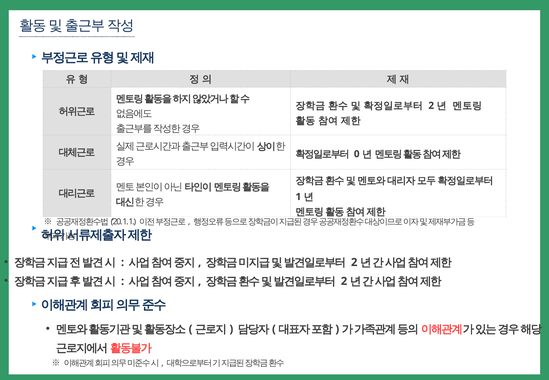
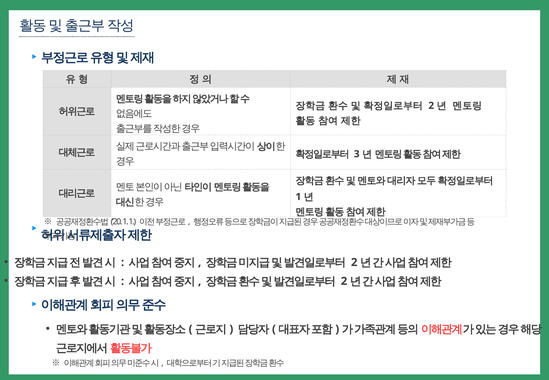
0: 0 -> 3
